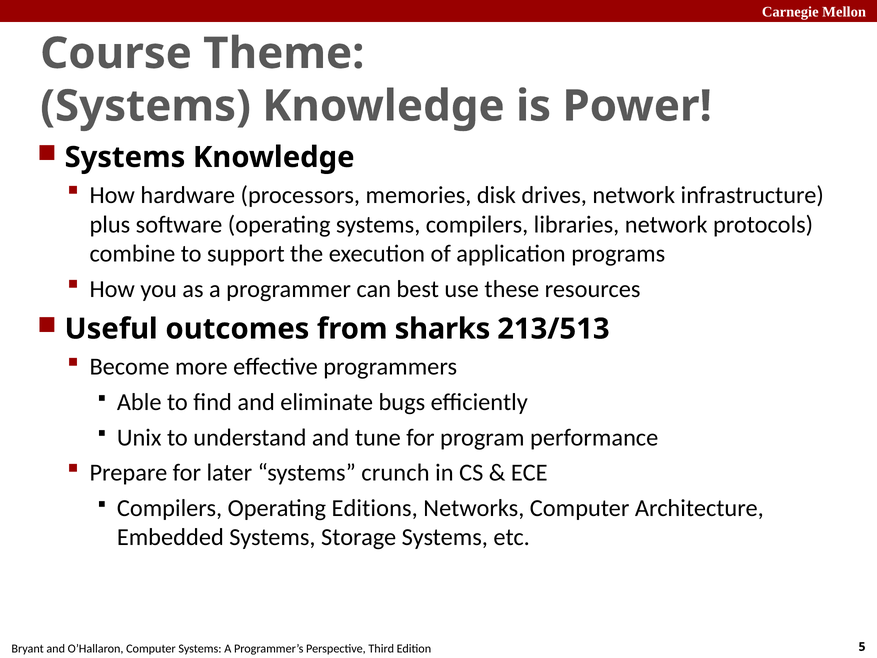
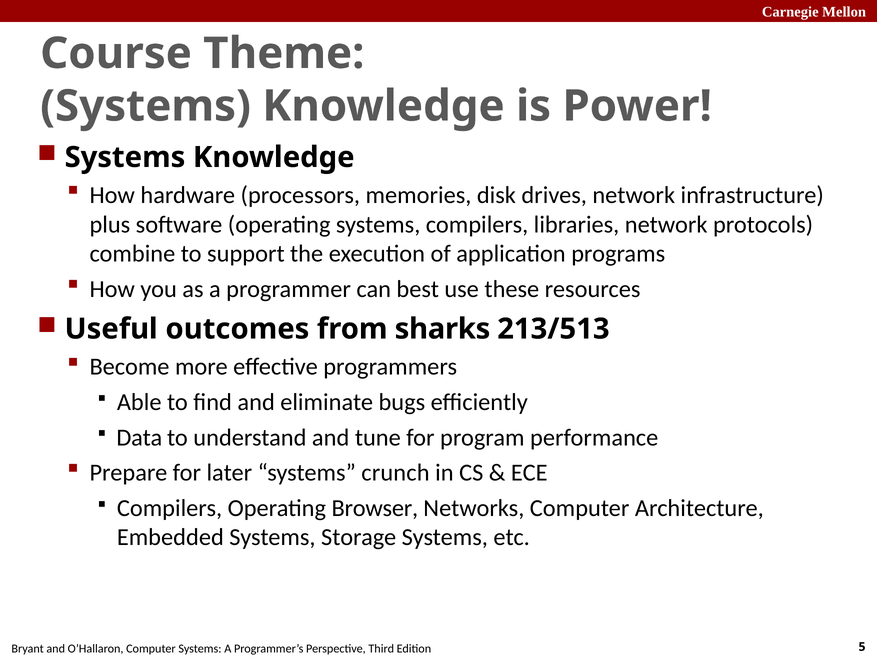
Unix: Unix -> Data
Editions: Editions -> Browser
